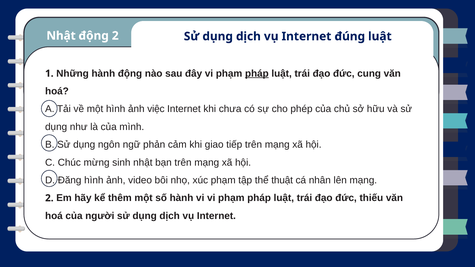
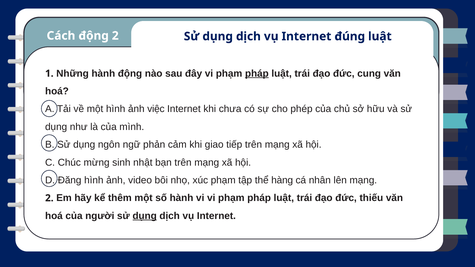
Nhật at (61, 36): Nhật -> Cách
thuật: thuật -> hàng
dụng at (145, 216) underline: none -> present
